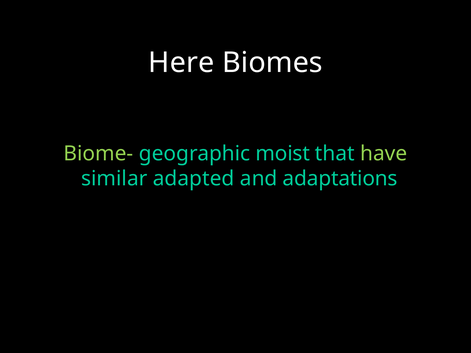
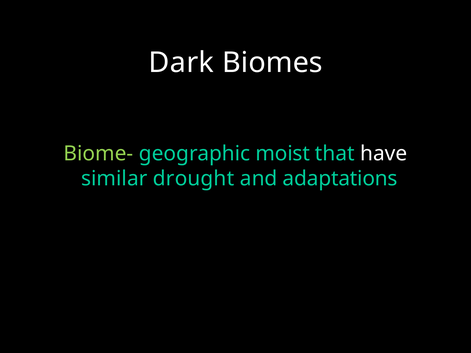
Here: Here -> Dark
have colour: light green -> white
adapted: adapted -> drought
